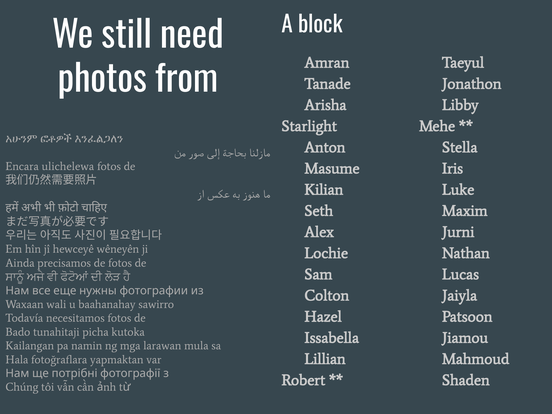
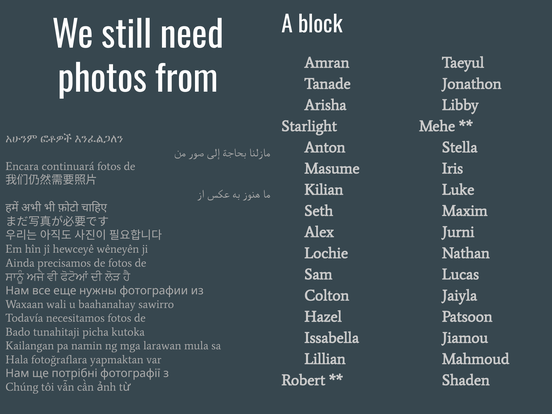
ulichelewa: ulichelewa -> continuará
